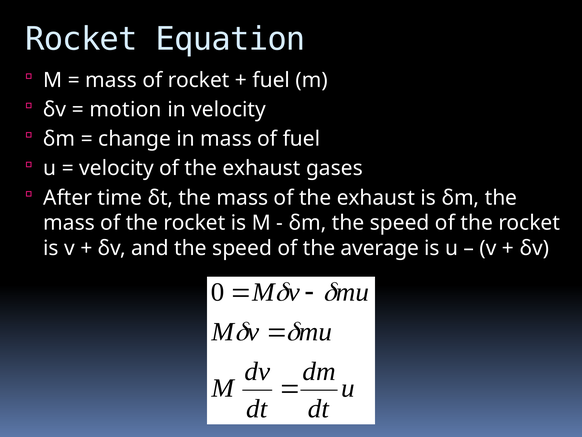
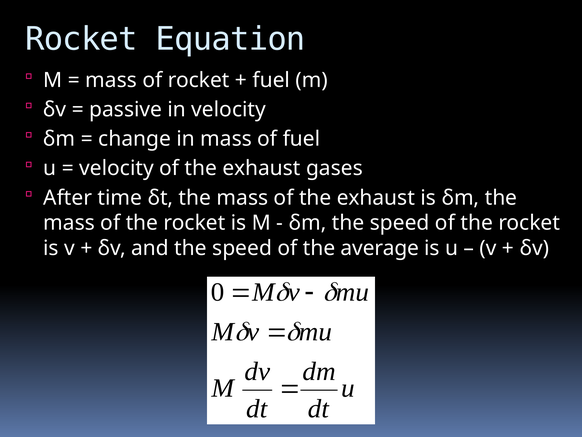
motion: motion -> passive
